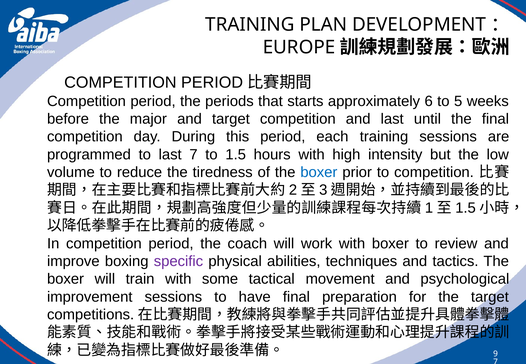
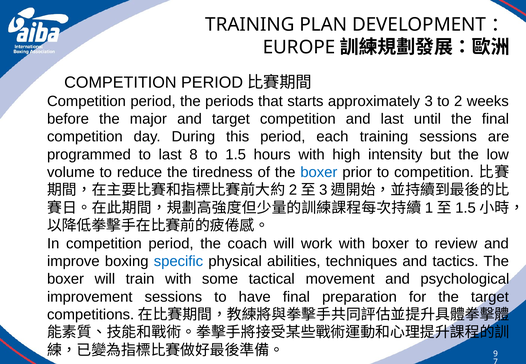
6: 6 -> 3
5: 5 -> 2
last 7: 7 -> 8
specific colour: purple -> blue
